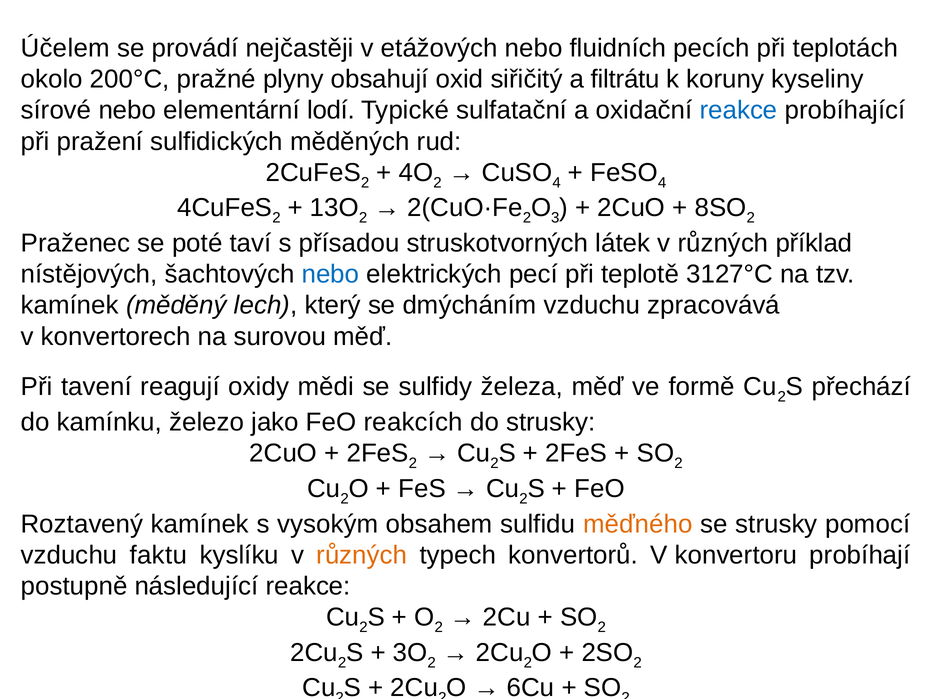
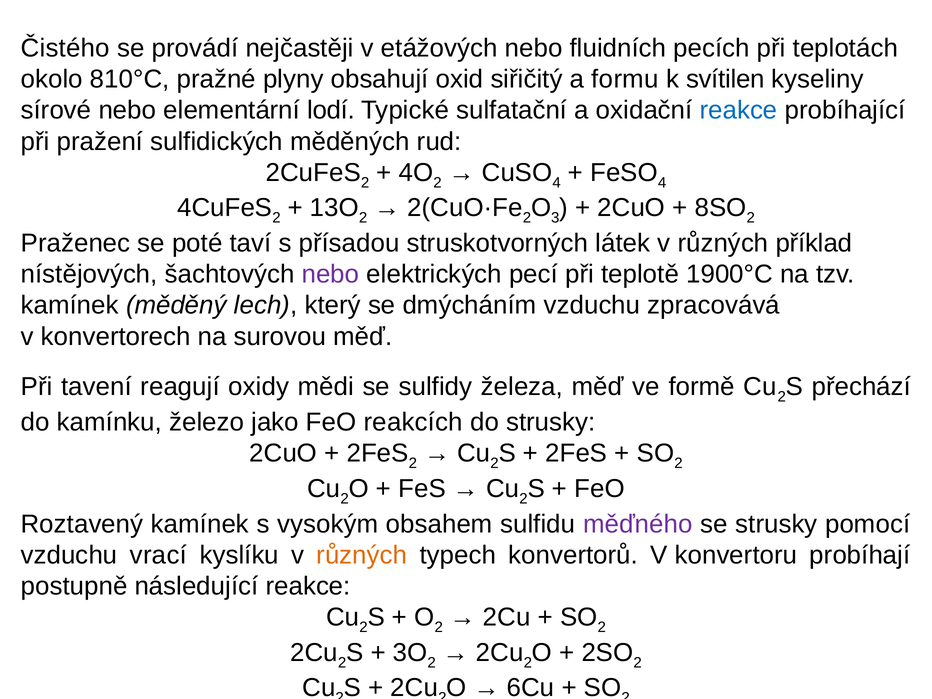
Účelem: Účelem -> Čistého
200°C: 200°C -> 810°C
filtrátu: filtrátu -> formu
koruny: koruny -> svítilen
nebo at (330, 274) colour: blue -> purple
3127°C: 3127°C -> 1900°C
měďného colour: orange -> purple
faktu: faktu -> vrací
